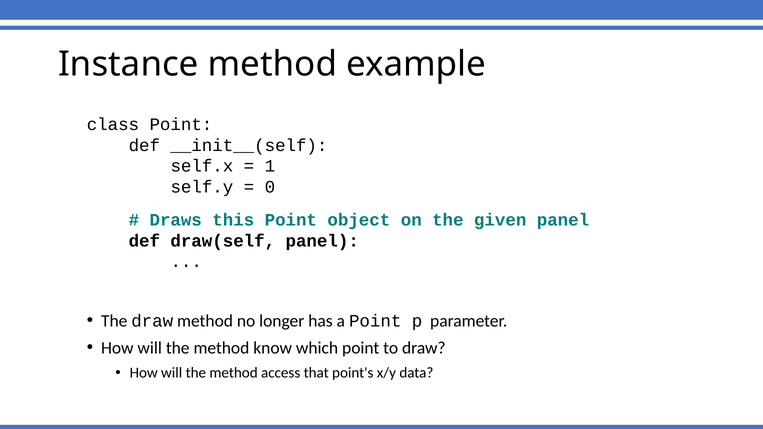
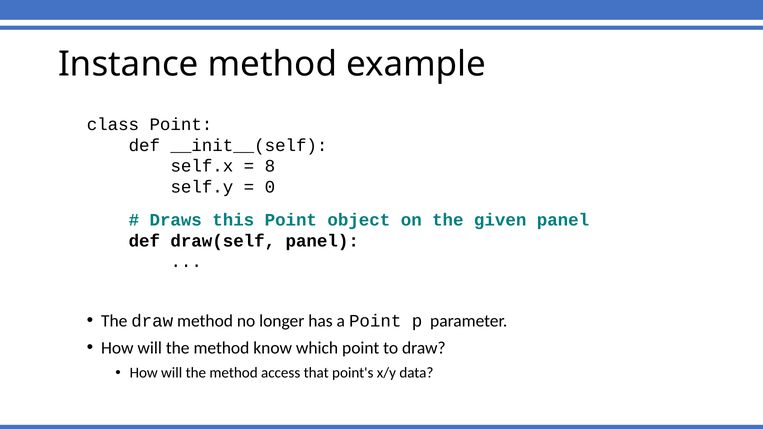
1: 1 -> 8
